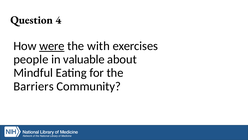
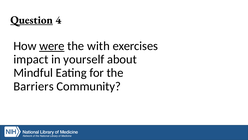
Question underline: none -> present
people: people -> impact
valuable: valuable -> yourself
